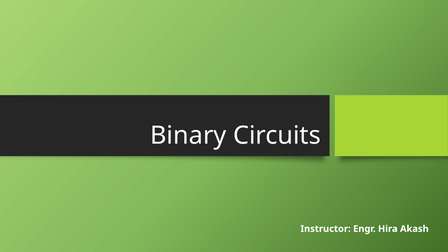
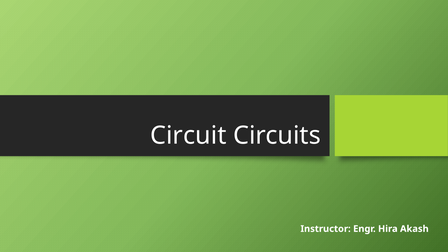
Binary: Binary -> Circuit
